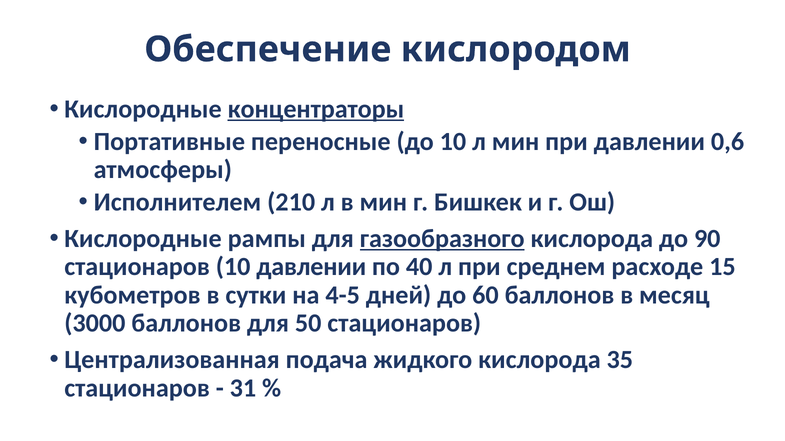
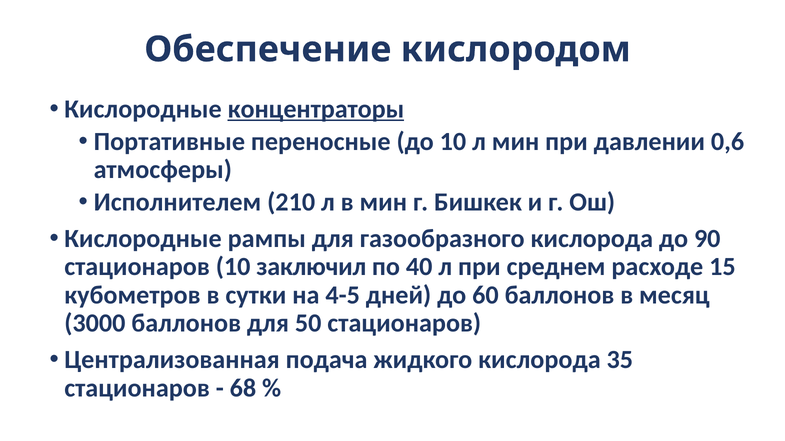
газообразного underline: present -> none
10 давлении: давлении -> заключил
31: 31 -> 68
